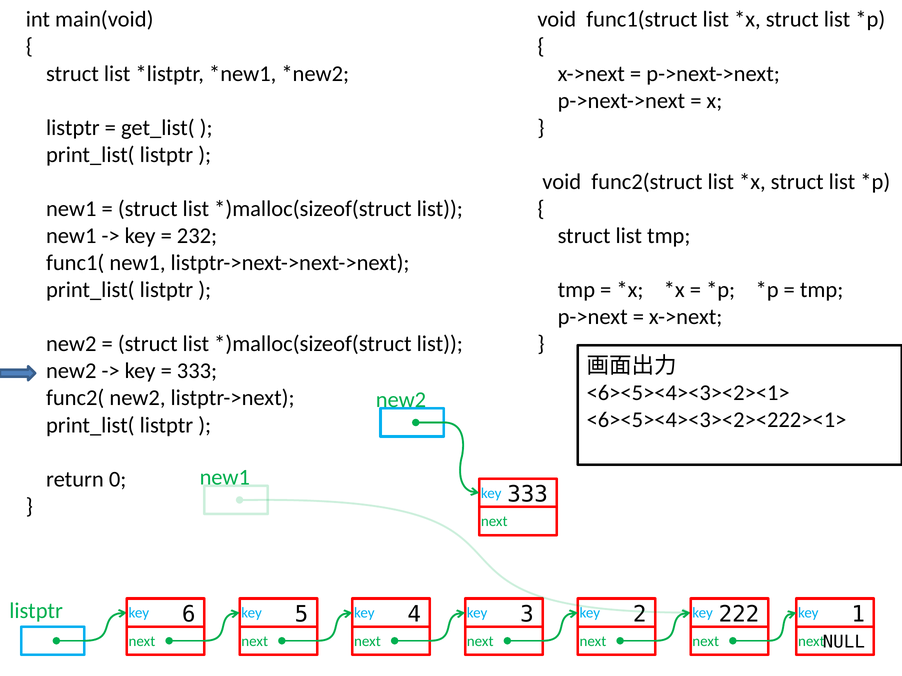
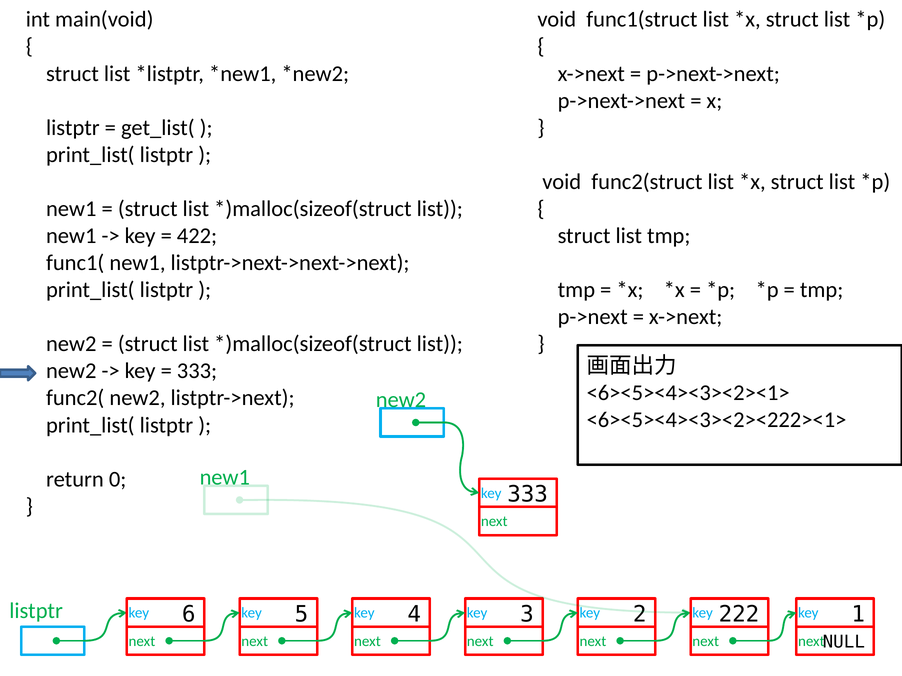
232: 232 -> 422
